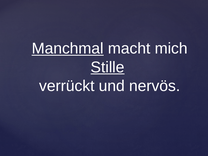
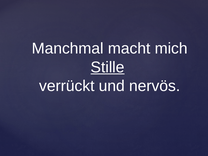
Manchmal underline: present -> none
